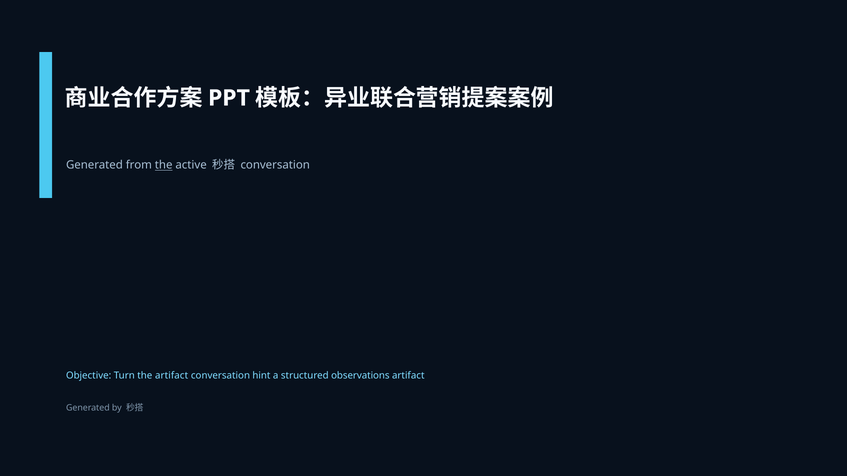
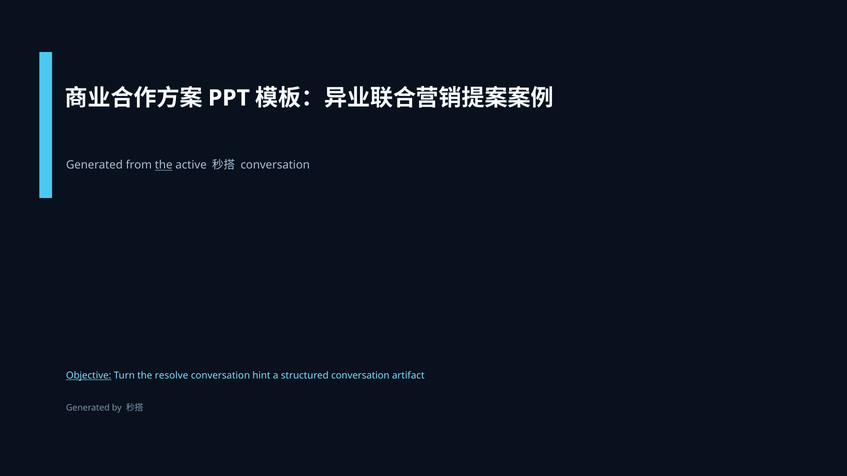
Objective underline: none -> present
the artifact: artifact -> resolve
structured observations: observations -> conversation
